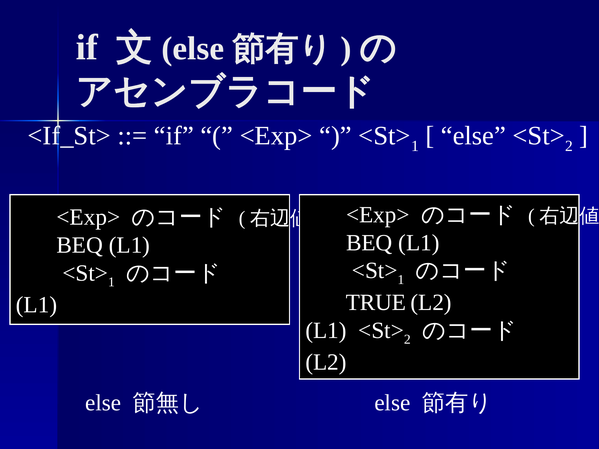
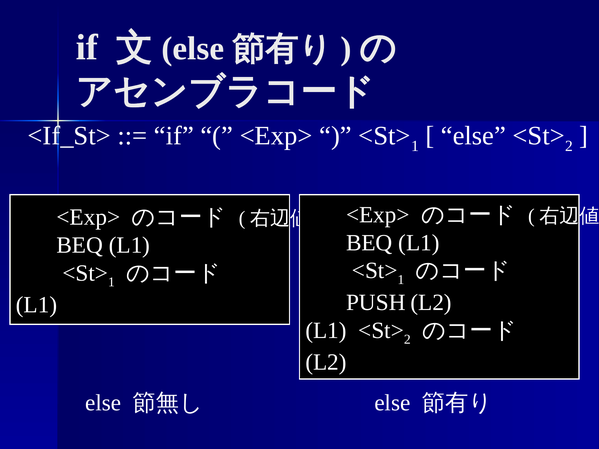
TRUE: TRUE -> PUSH
